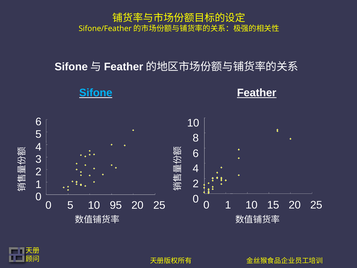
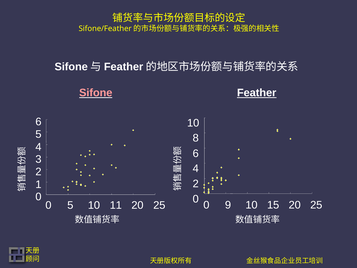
Sifone colour: light blue -> pink
1 at (228, 205): 1 -> 9
95: 95 -> 11
